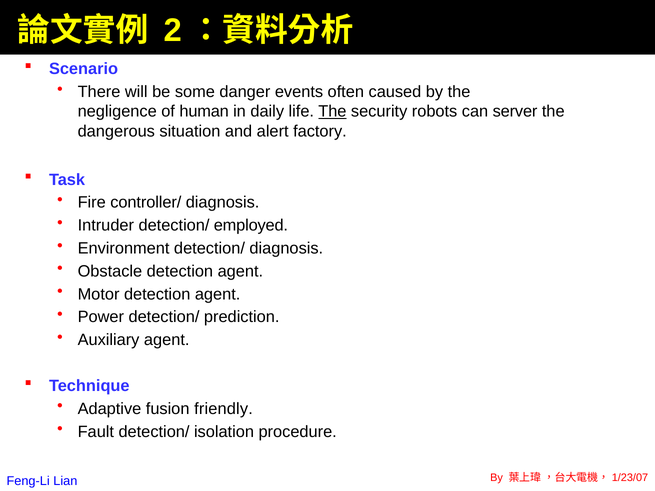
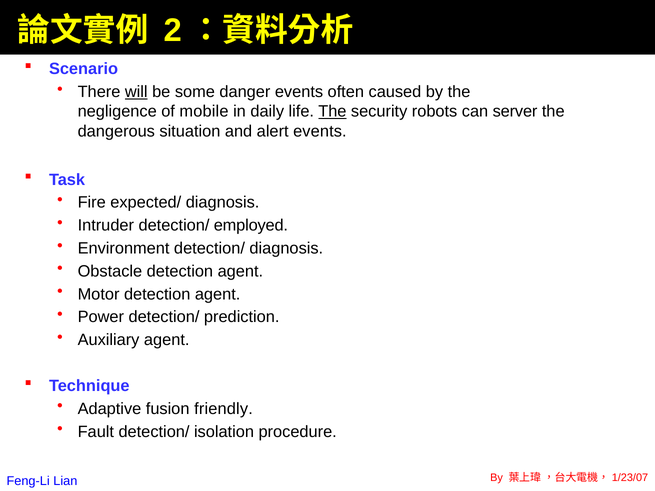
will underline: none -> present
human: human -> mobile
alert factory: factory -> events
controller/: controller/ -> expected/
